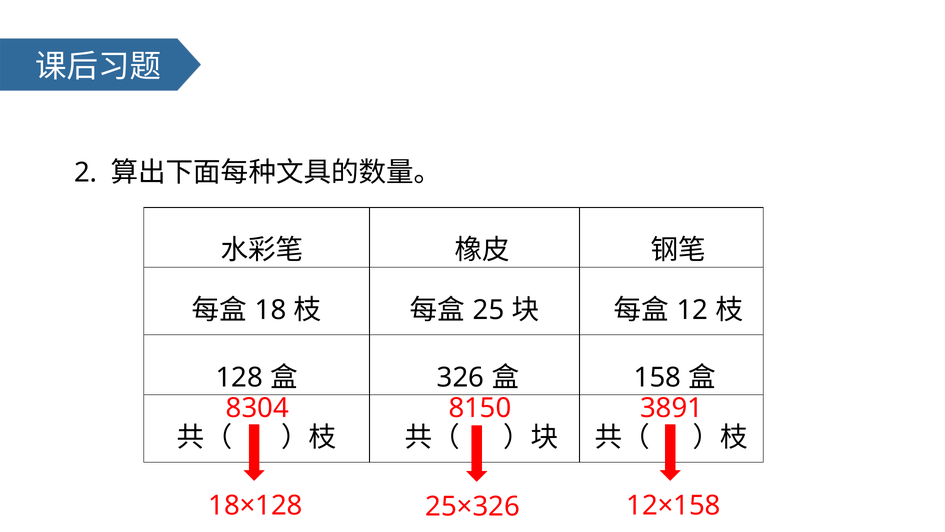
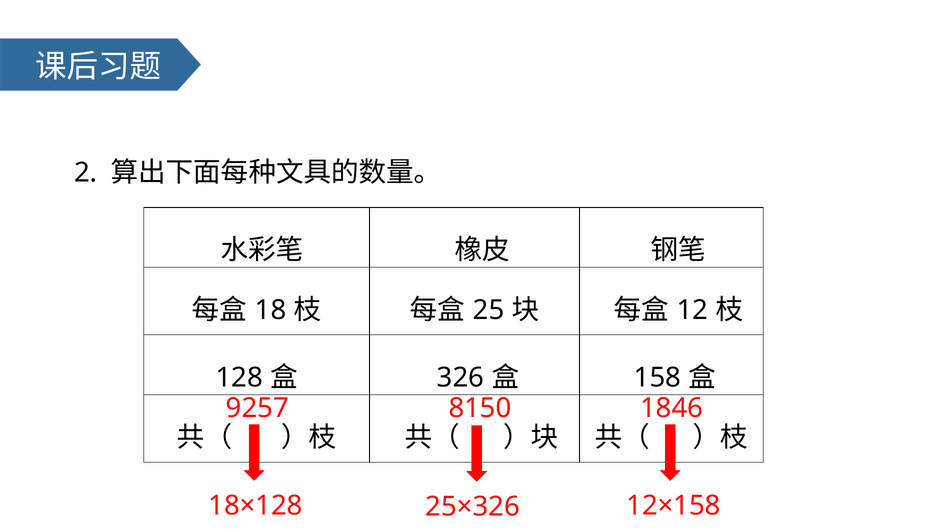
8304: 8304 -> 9257
3891: 3891 -> 1846
